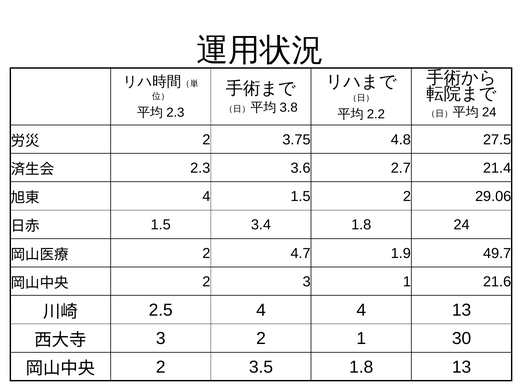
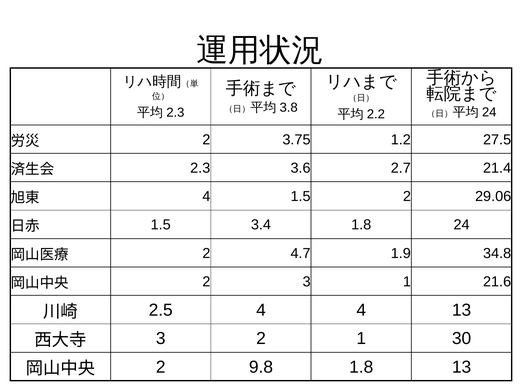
4.8: 4.8 -> 1.2
49.7: 49.7 -> 34.8
3.5: 3.5 -> 9.8
